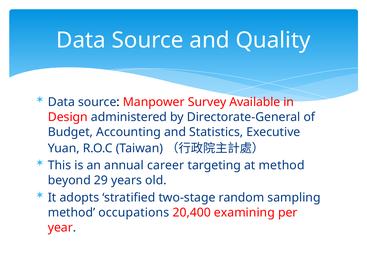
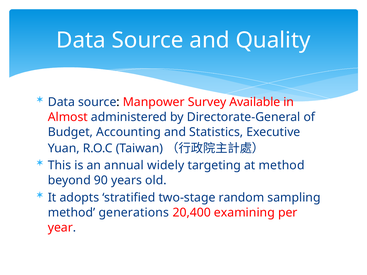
Design: Design -> Almost
career: career -> widely
29: 29 -> 90
occupations: occupations -> generations
